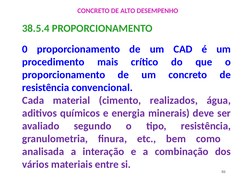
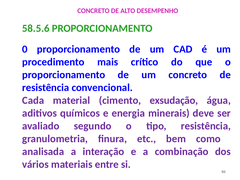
38.5.4: 38.5.4 -> 58.5.6
realizados: realizados -> exsudação
